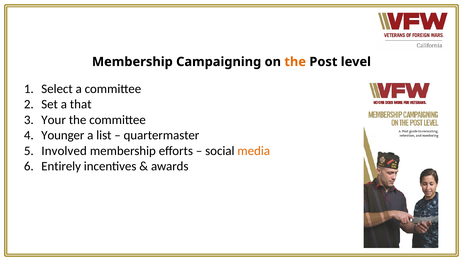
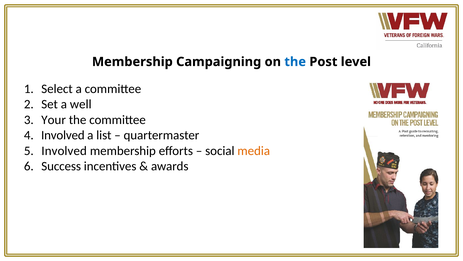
the at (295, 62) colour: orange -> blue
that: that -> well
Younger at (63, 135): Younger -> Involved
Entirely: Entirely -> Success
